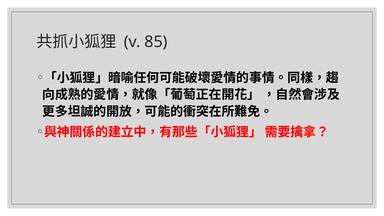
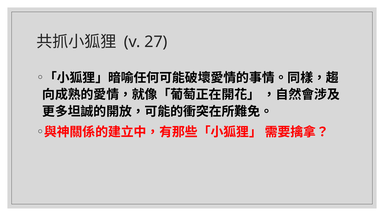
85: 85 -> 27
